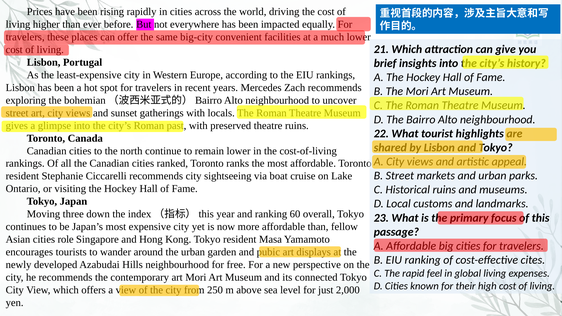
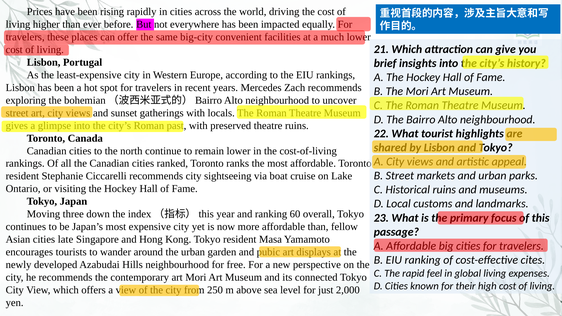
role: role -> late
